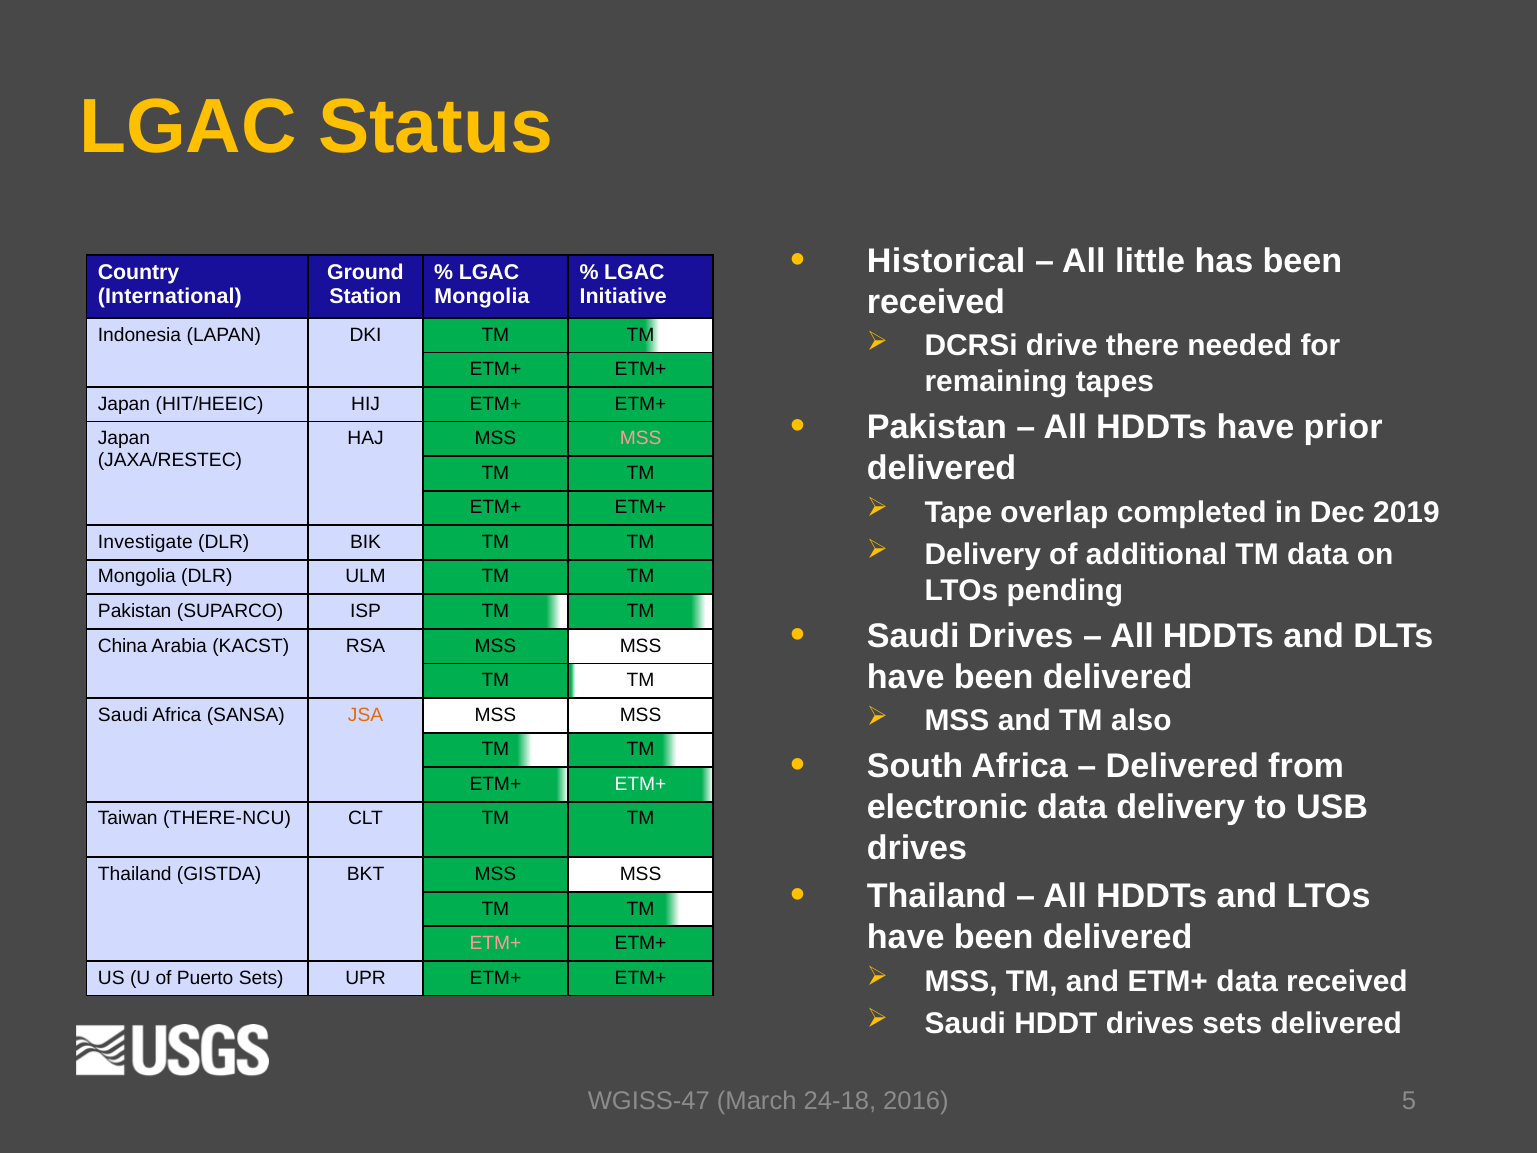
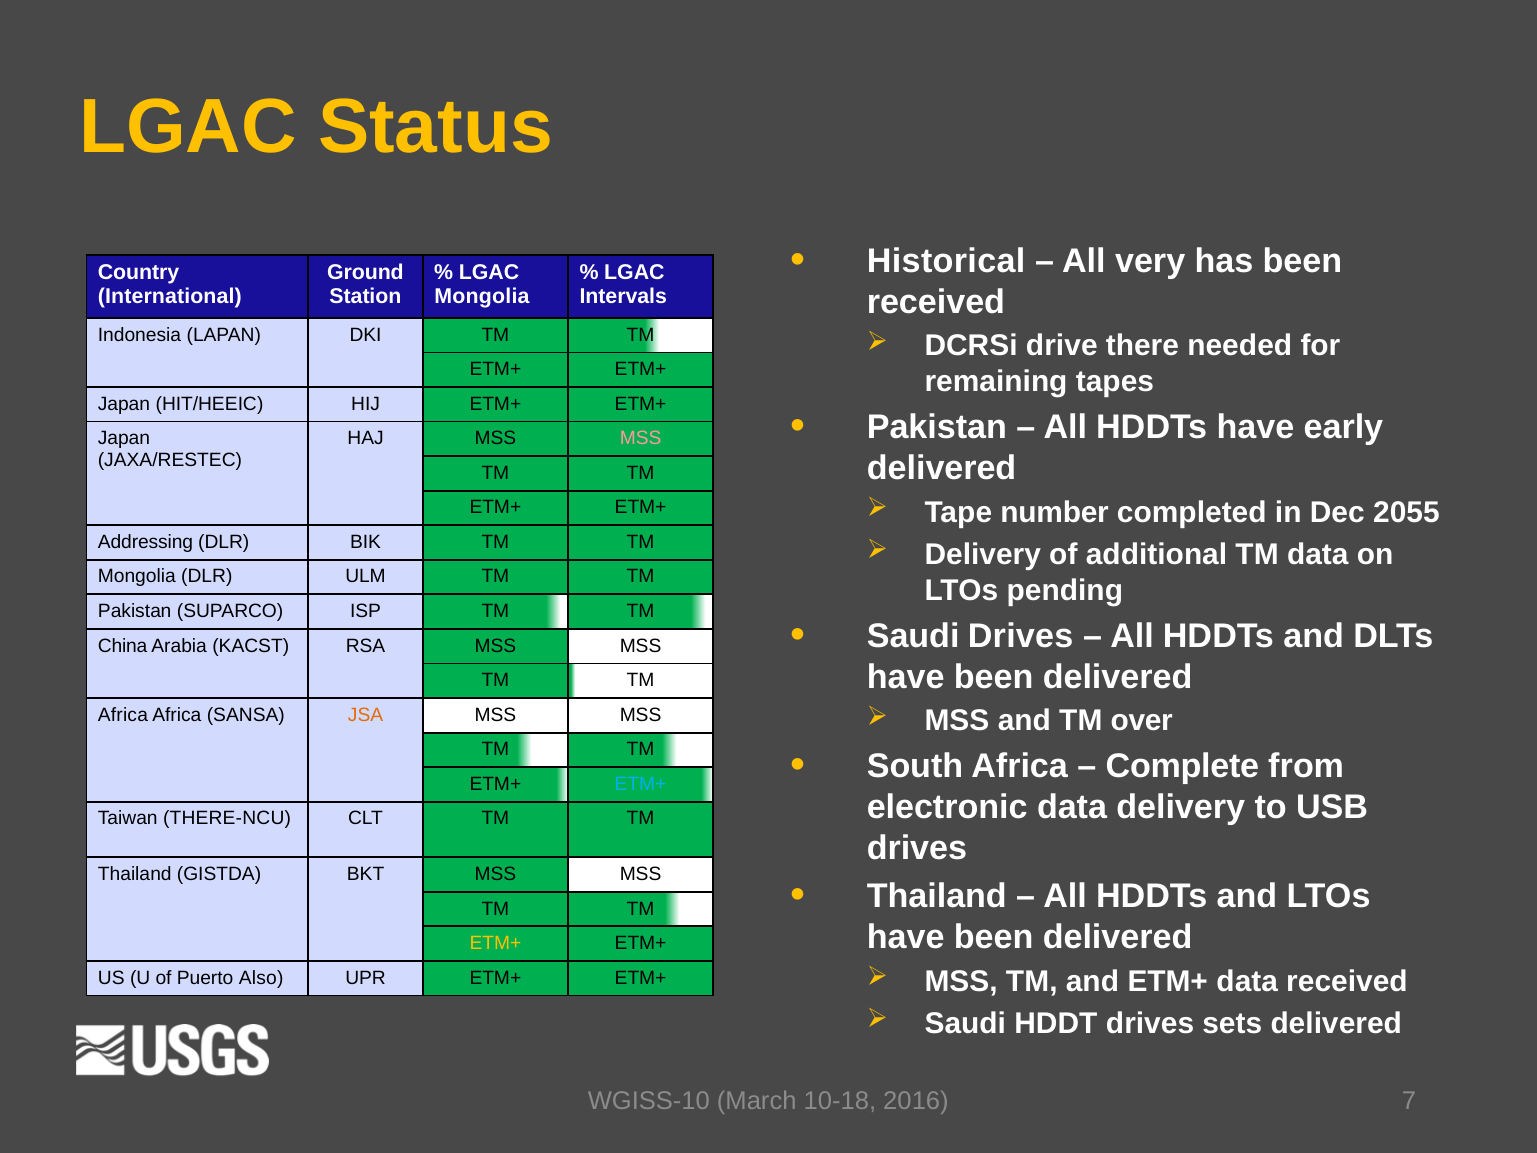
little: little -> very
Initiative: Initiative -> Intervals
prior: prior -> early
overlap: overlap -> number
2019: 2019 -> 2055
Investigate: Investigate -> Addressing
Saudi at (123, 715): Saudi -> Africa
also: also -> over
Delivered at (1182, 766): Delivered -> Complete
ETM+ at (641, 784) colour: white -> light blue
ETM+ at (495, 943) colour: pink -> yellow
Puerto Sets: Sets -> Also
WGISS-47: WGISS-47 -> WGISS-10
24-18: 24-18 -> 10-18
5: 5 -> 7
